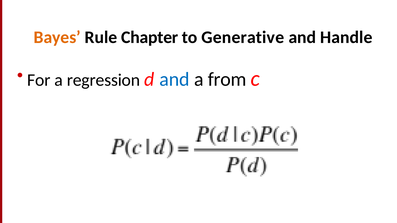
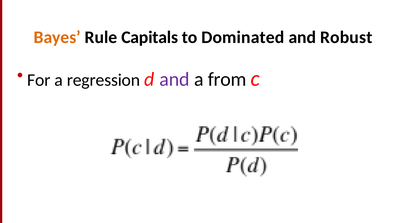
Chapter: Chapter -> Capitals
Generative: Generative -> Dominated
Handle: Handle -> Robust
and at (175, 80) colour: blue -> purple
